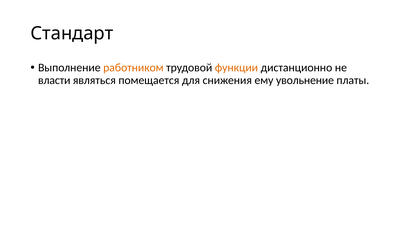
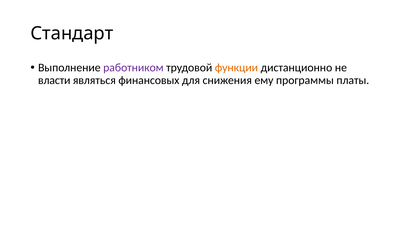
работником colour: orange -> purple
помещается: помещается -> финансовых
увольнение: увольнение -> программы
